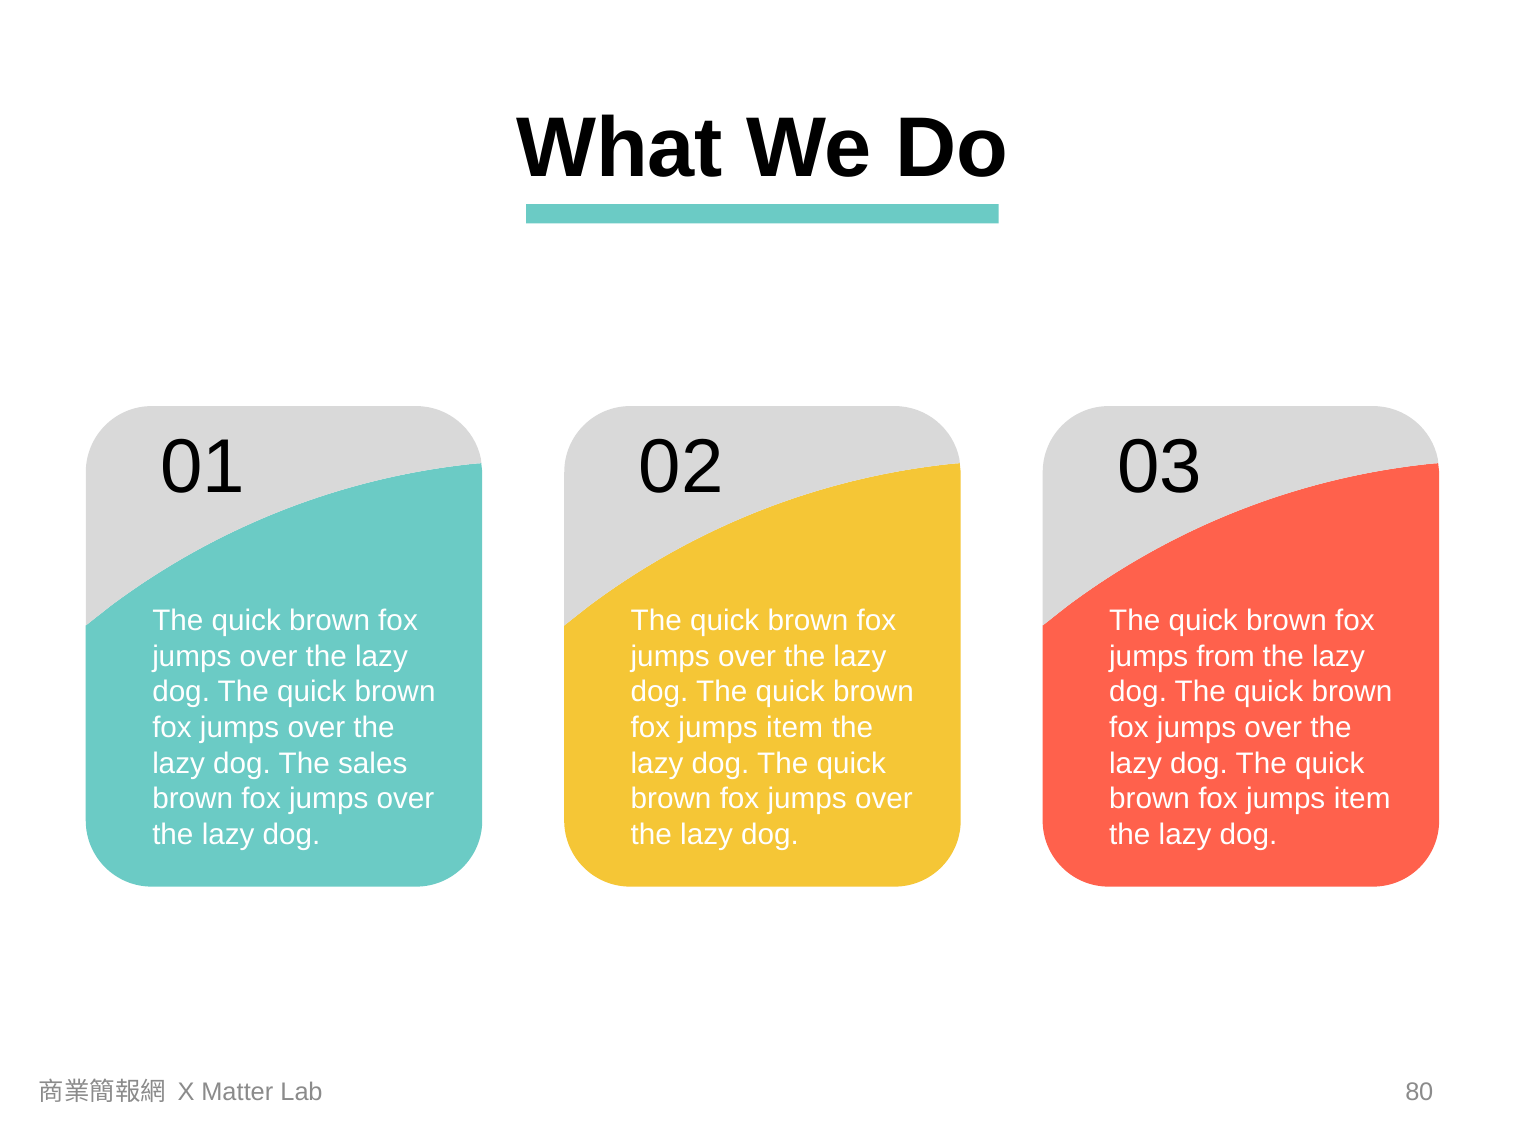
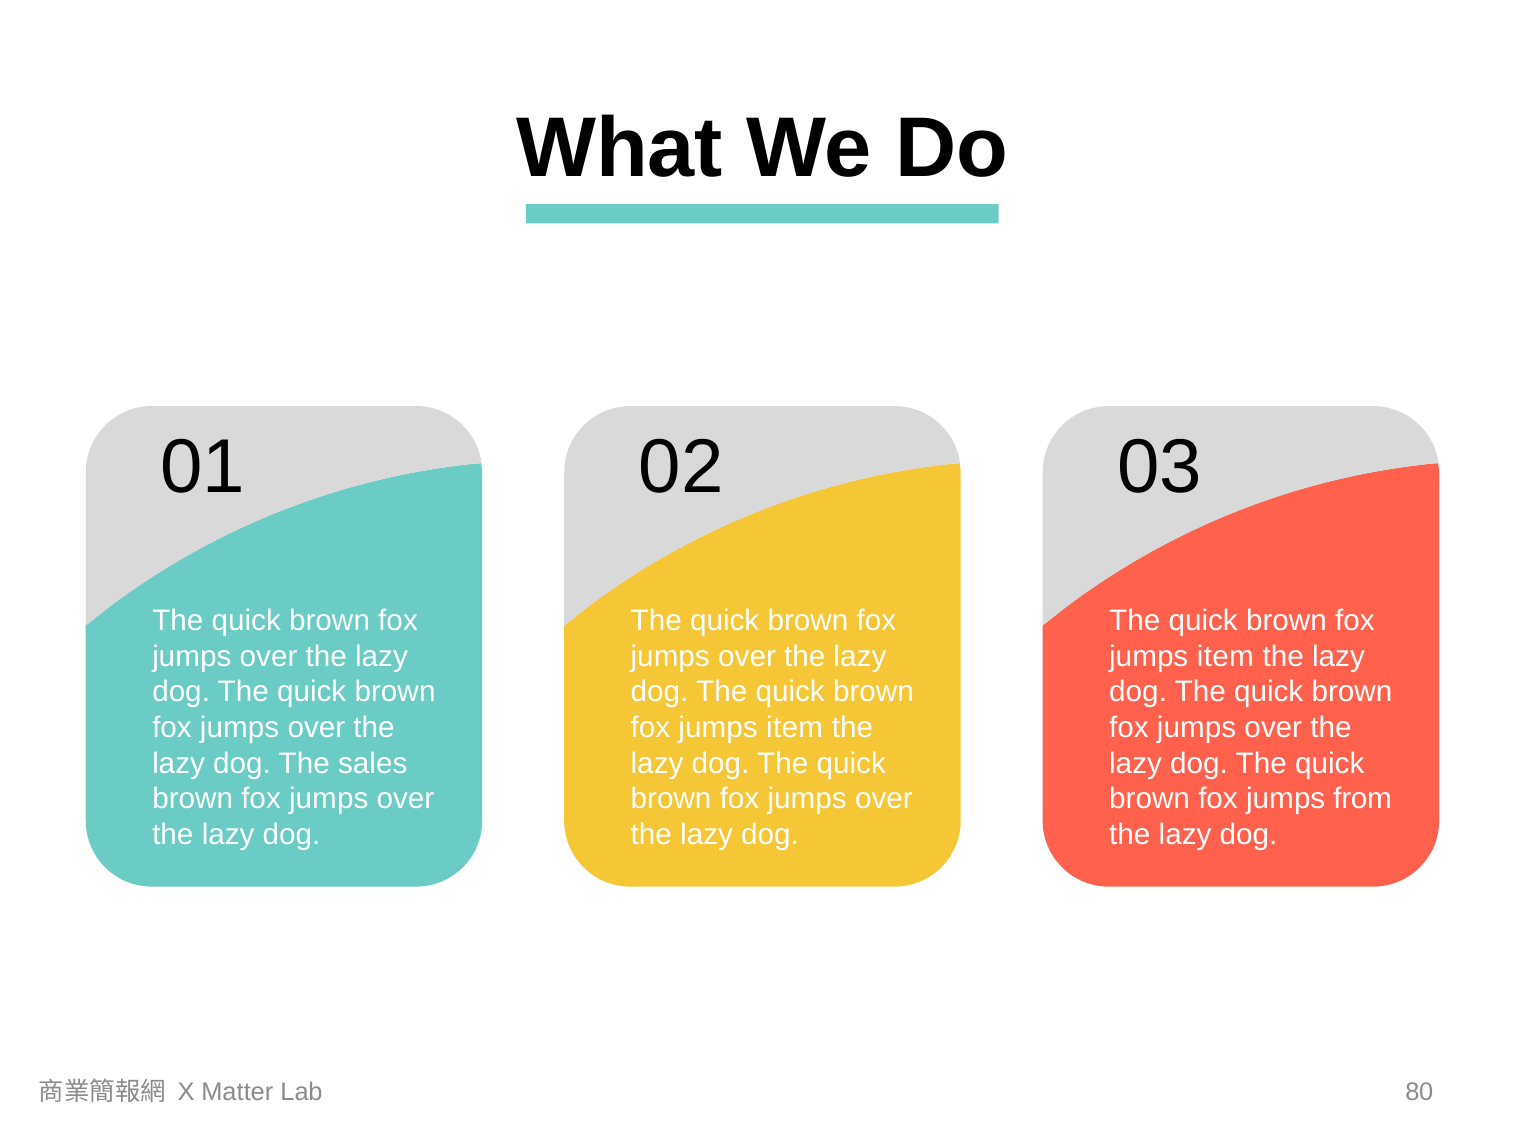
from at (1226, 656): from -> item
item at (1362, 799): item -> from
